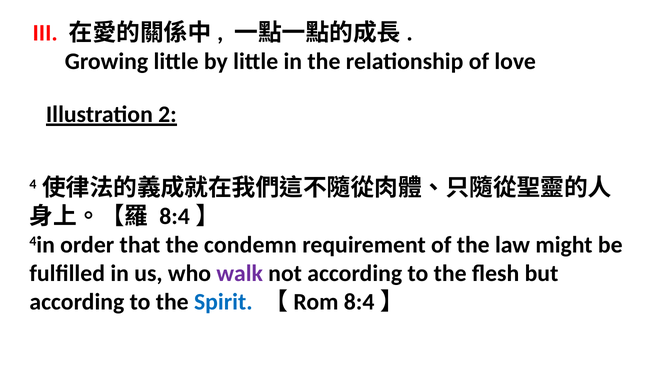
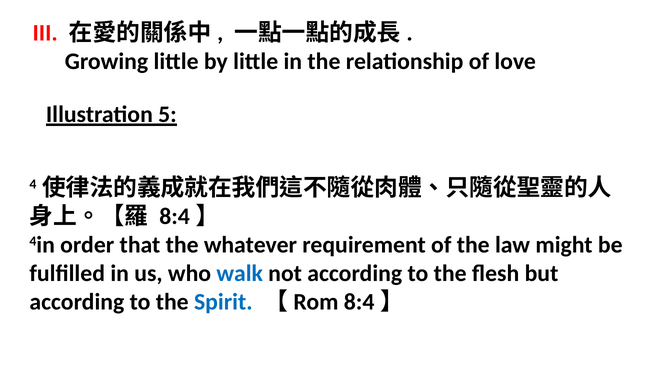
2: 2 -> 5
condemn: condemn -> whatever
walk colour: purple -> blue
